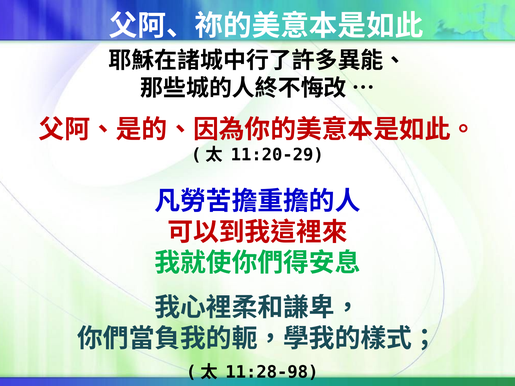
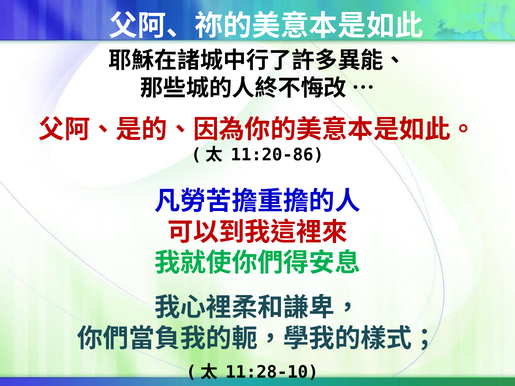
11:20-29: 11:20-29 -> 11:20-86
11:28-98: 11:28-98 -> 11:28-10
